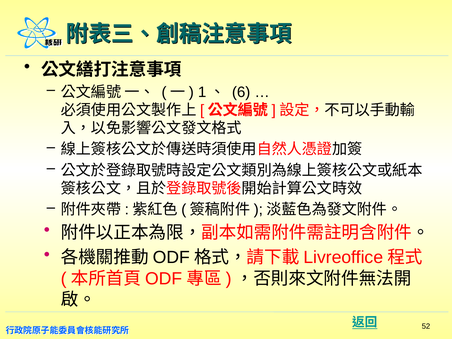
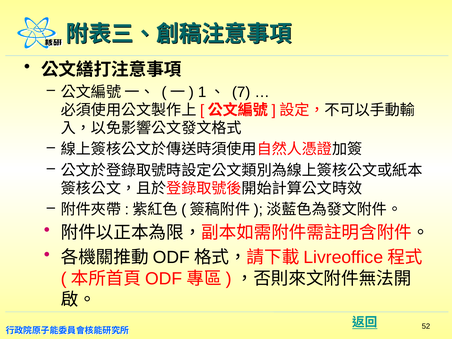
6: 6 -> 7
